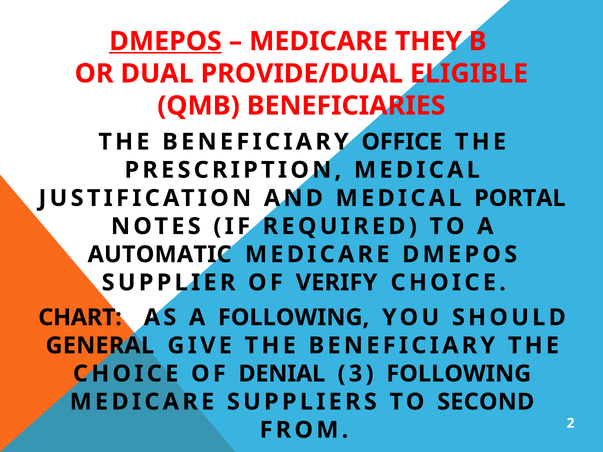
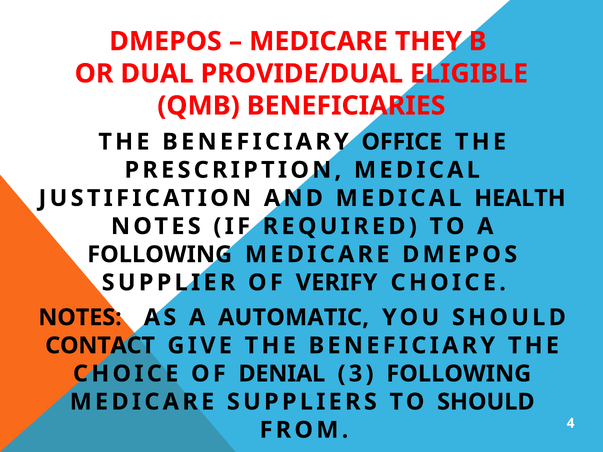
DMEPOS at (165, 41) underline: present -> none
PORTAL: PORTAL -> HEALTH
AUTOMATIC at (160, 255): AUTOMATIC -> FOLLOWING
CHART at (80, 318): CHART -> NOTES
A FOLLOWING: FOLLOWING -> AUTOMATIC
GENERAL: GENERAL -> CONTACT
TO SECOND: SECOND -> SHOULD
2: 2 -> 4
